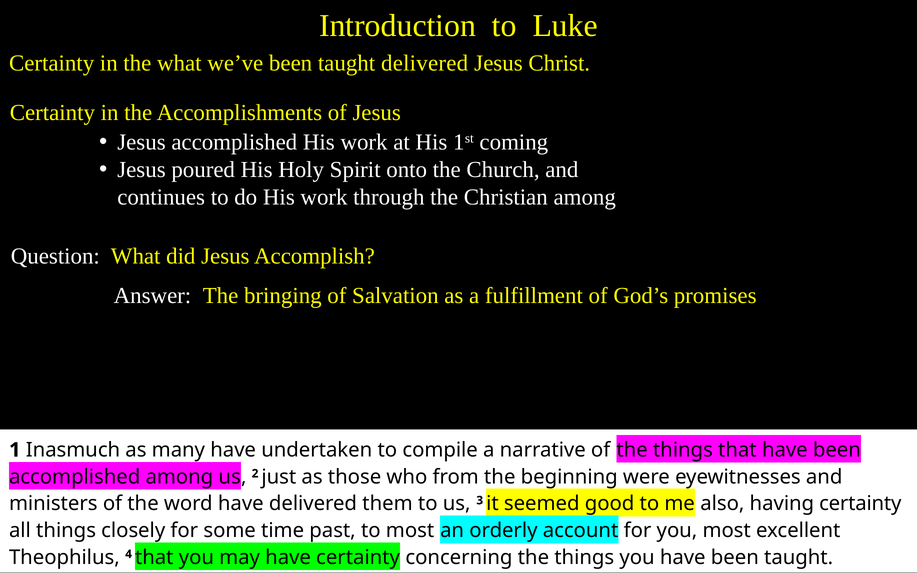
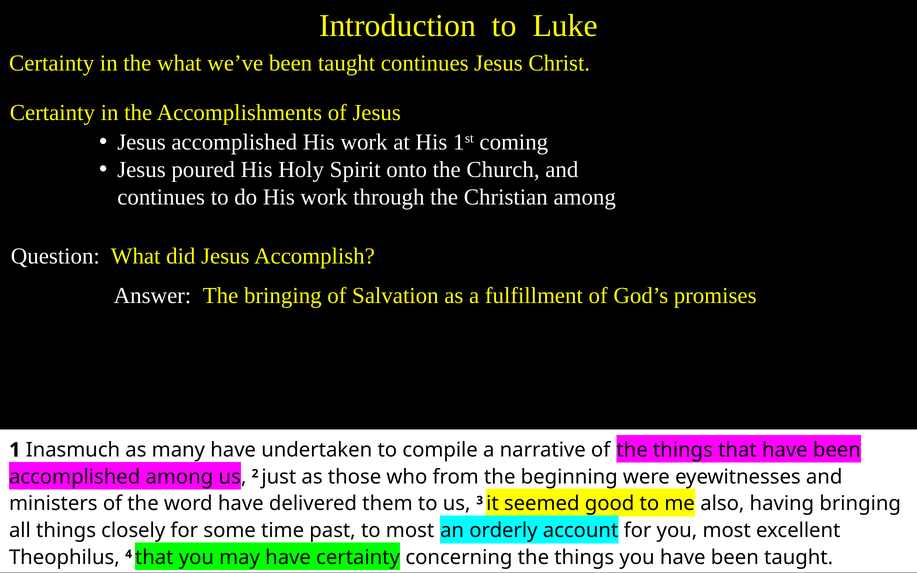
taught delivered: delivered -> continues
having certainty: certainty -> bringing
